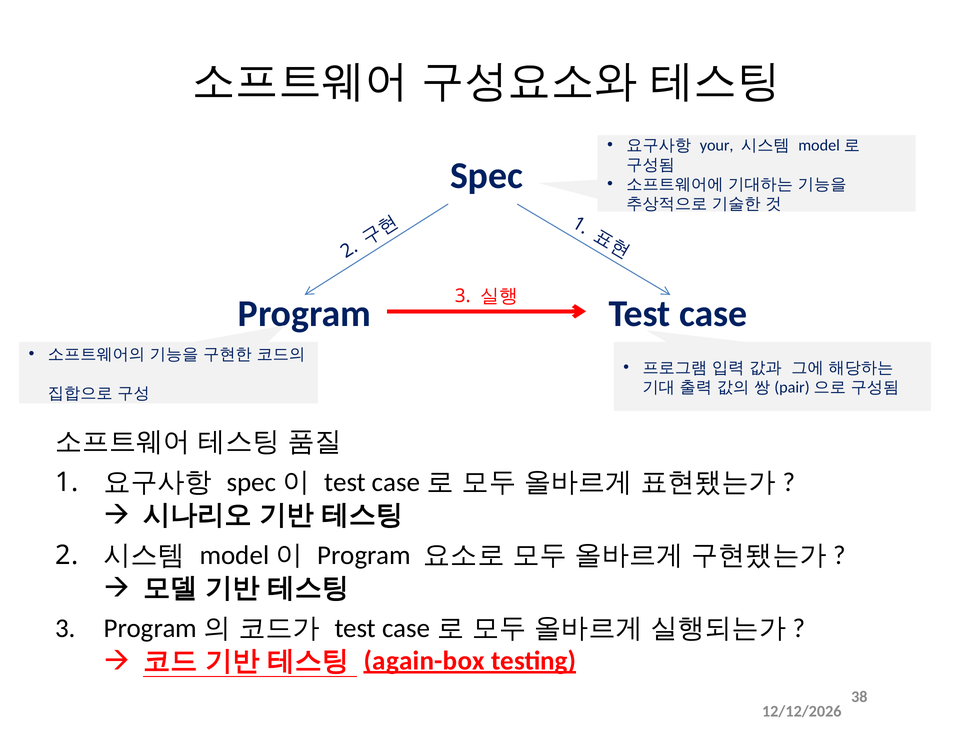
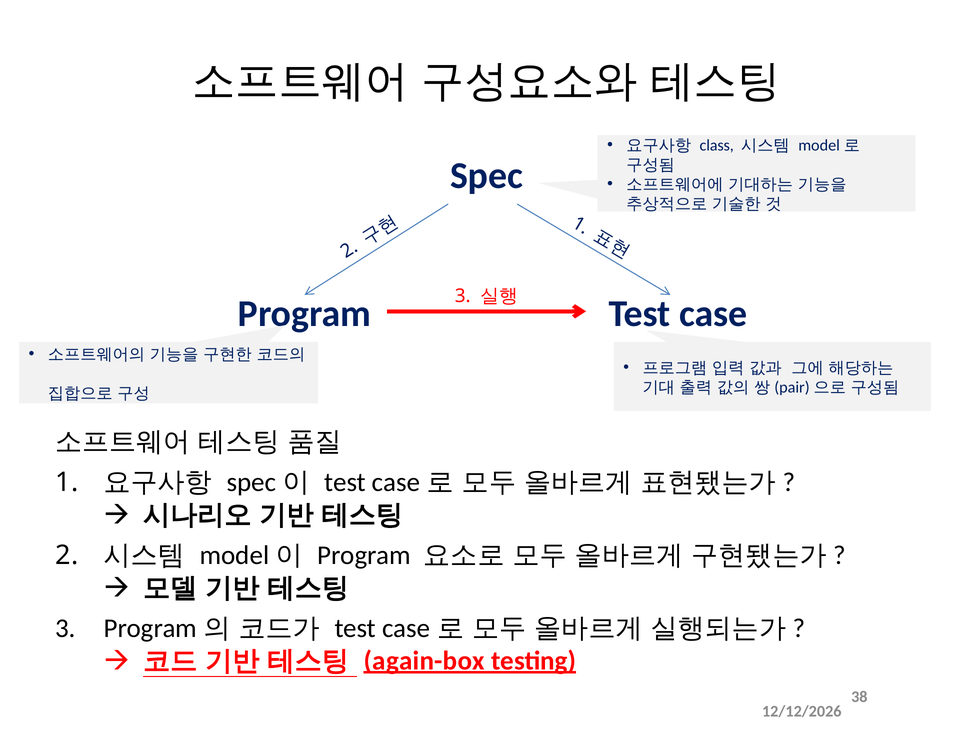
your: your -> class
